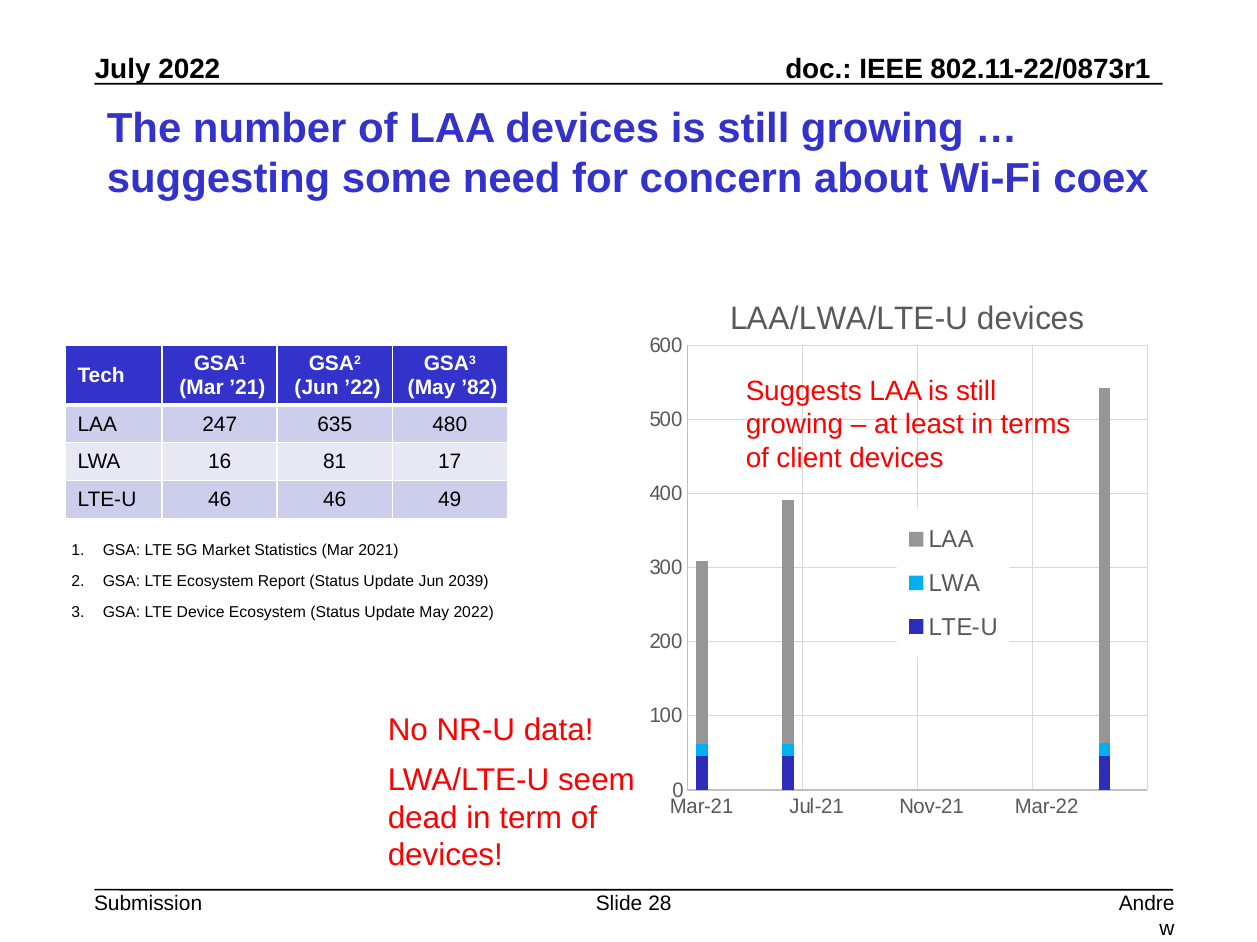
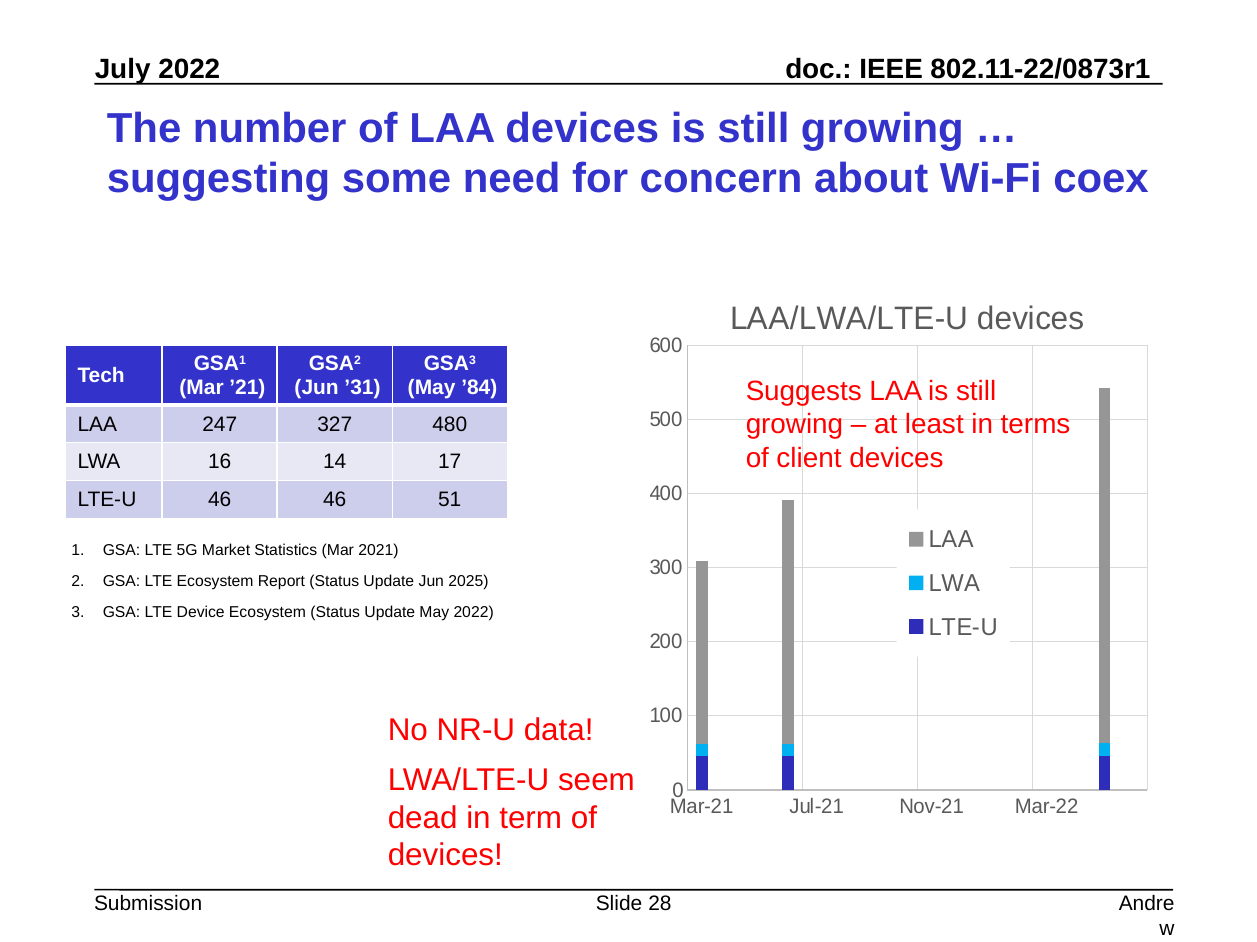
’22: ’22 -> ’31
’82: ’82 -> ’84
635: 635 -> 327
81: 81 -> 14
49: 49 -> 51
2039: 2039 -> 2025
